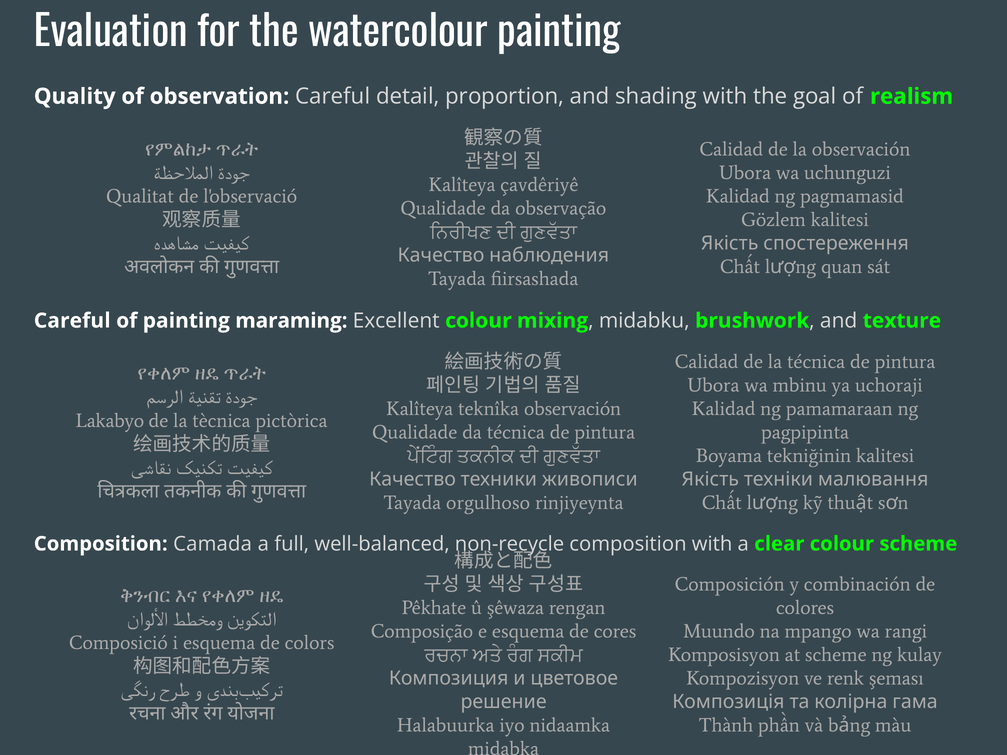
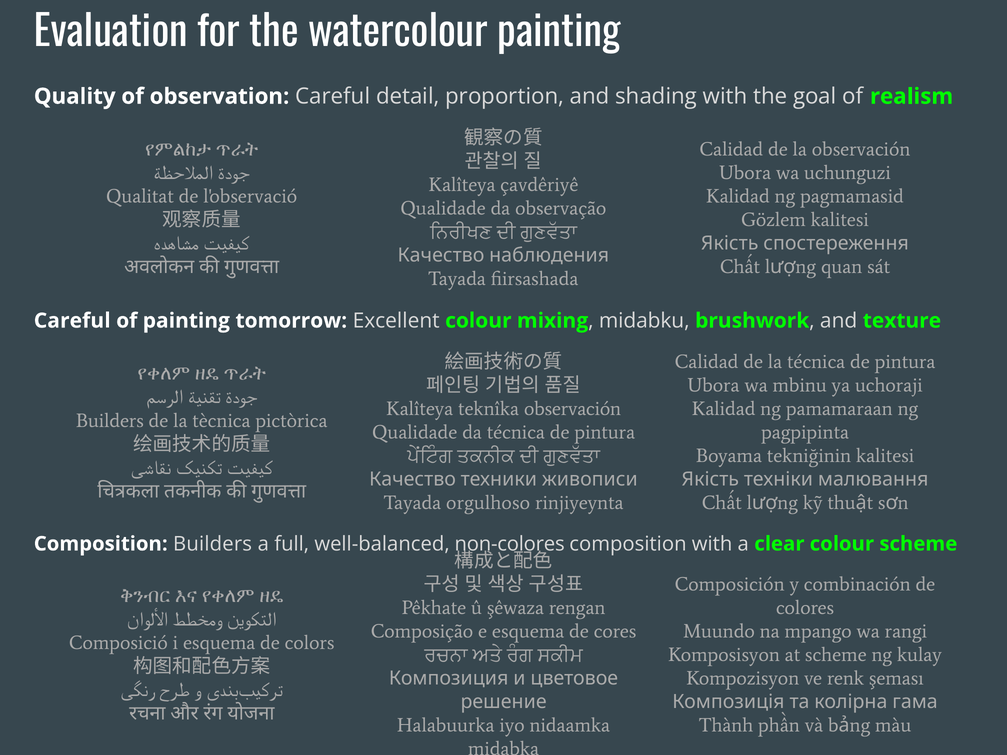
maraming: maraming -> tomorrow
Lakabyo at (110, 421): Lakabyo -> Builders
Composition Camada: Camada -> Builders
non-recycle: non-recycle -> non-colores
